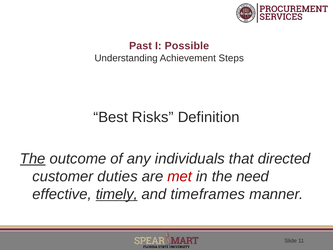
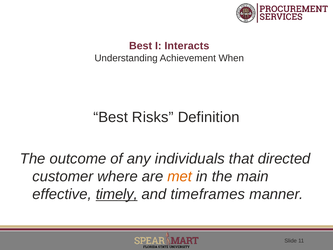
Past at (140, 46): Past -> Best
Possible: Possible -> Interacts
Steps: Steps -> When
The at (33, 158) underline: present -> none
duties: duties -> where
met colour: red -> orange
need: need -> main
